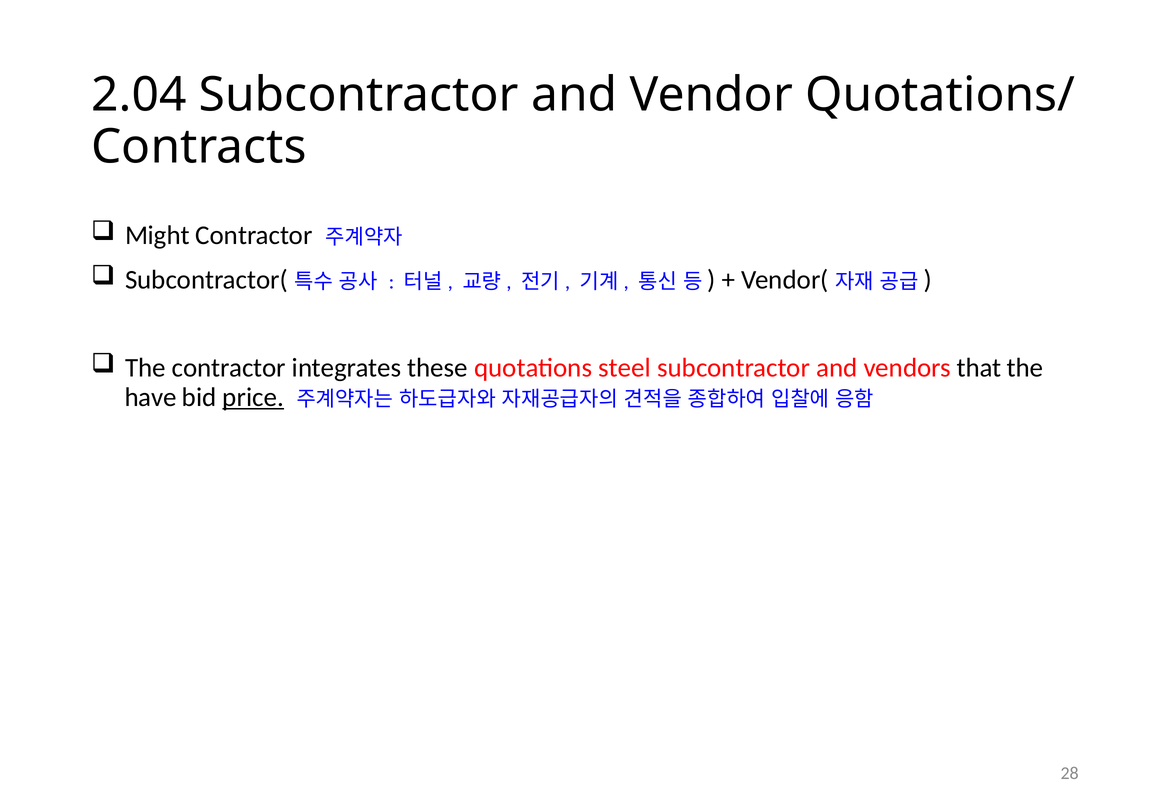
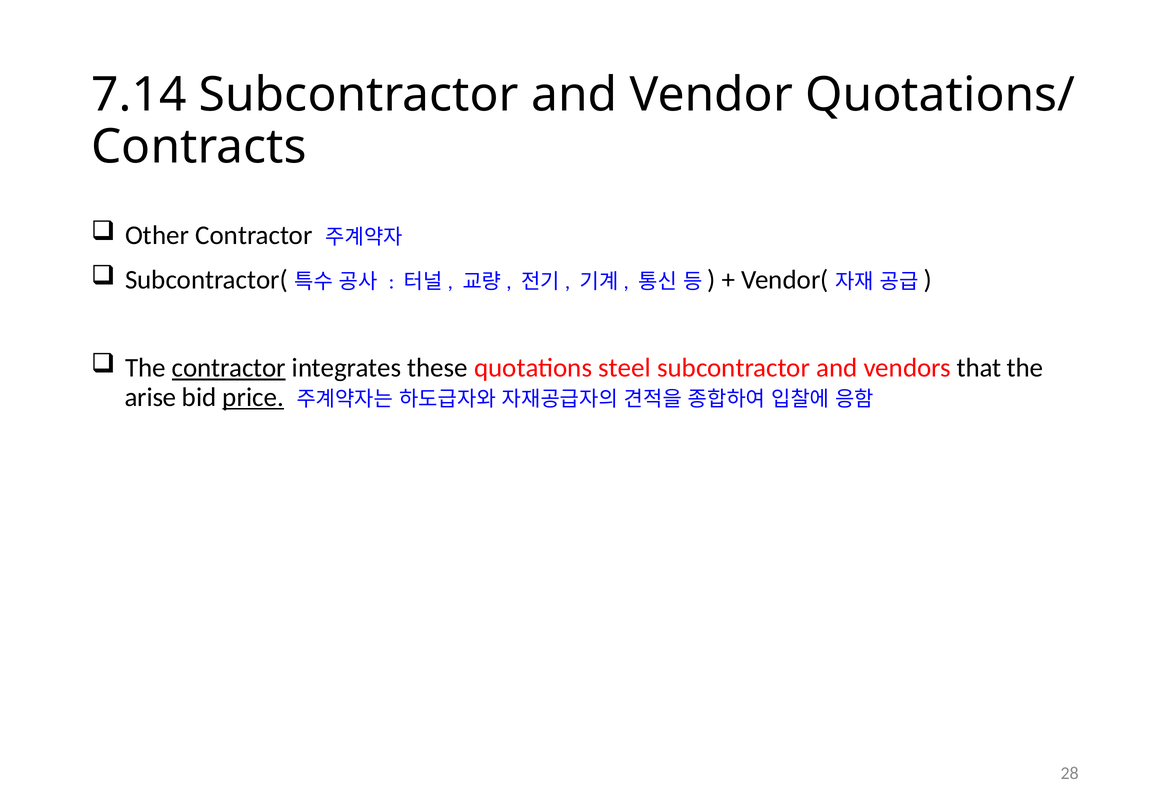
2.04: 2.04 -> 7.14
Might: Might -> Other
contractor at (229, 368) underline: none -> present
have: have -> arise
